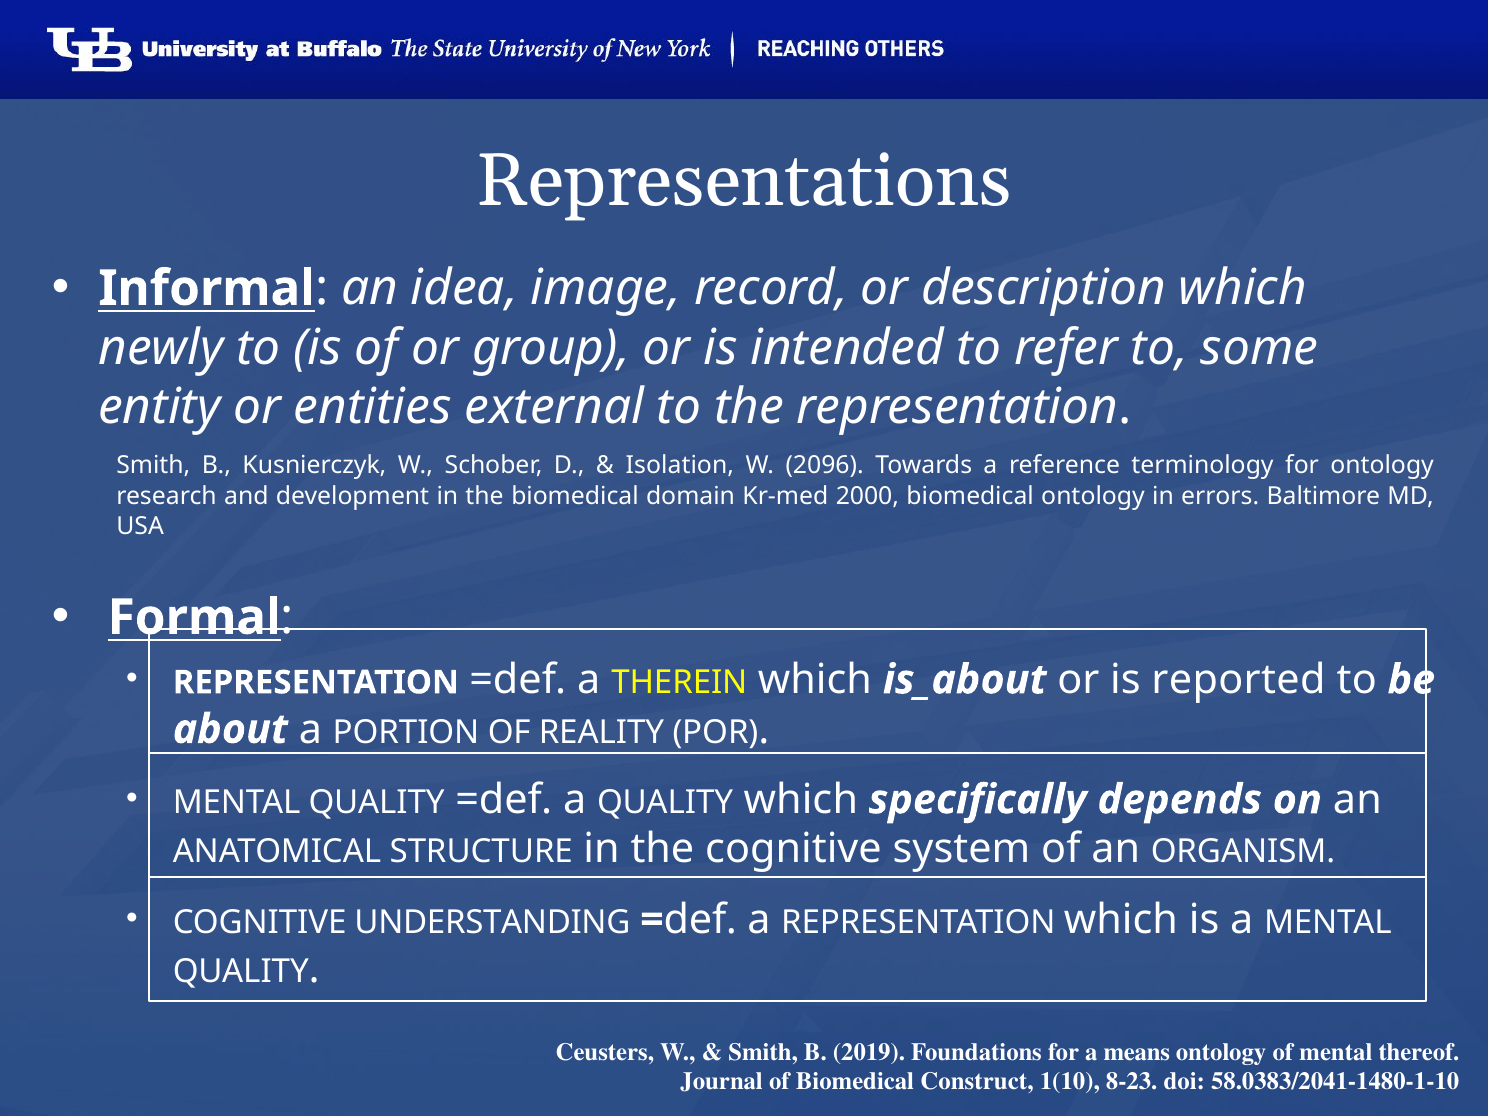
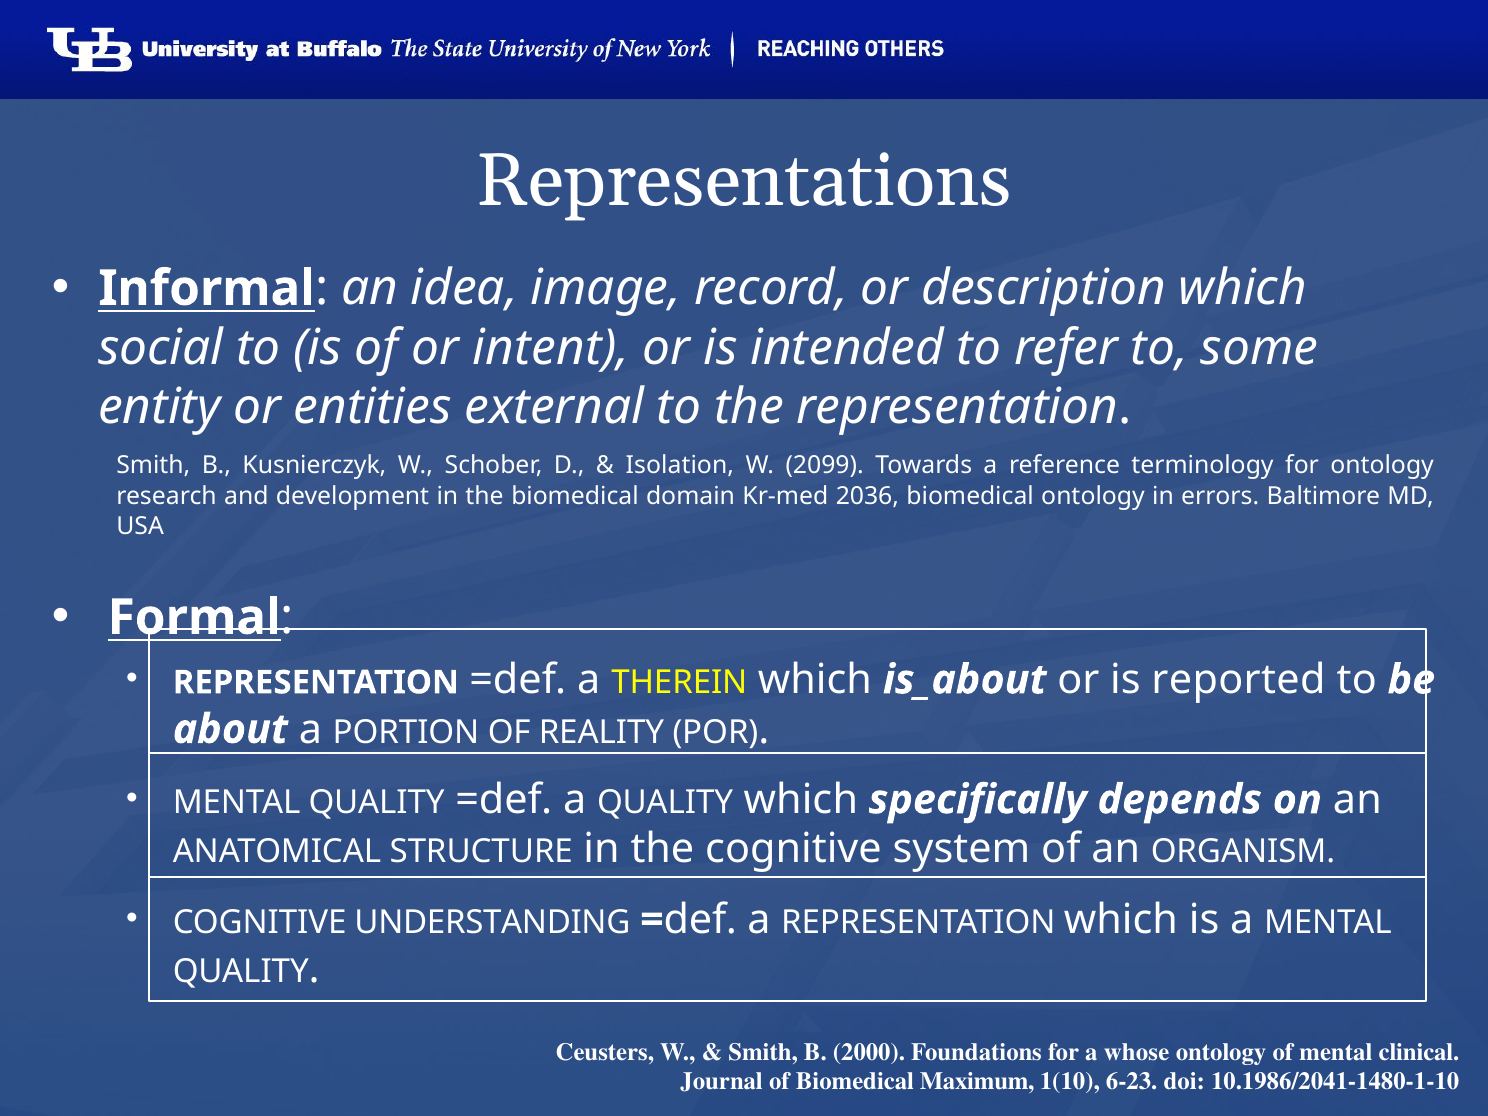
newly: newly -> social
group: group -> intent
2096: 2096 -> 2099
2000: 2000 -> 2036
2019: 2019 -> 2000
means: means -> whose
thereof: thereof -> clinical
Construct: Construct -> Maximum
8-23: 8-23 -> 6-23
58.0383/2041-1480-1-10: 58.0383/2041-1480-1-10 -> 10.1986/2041-1480-1-10
